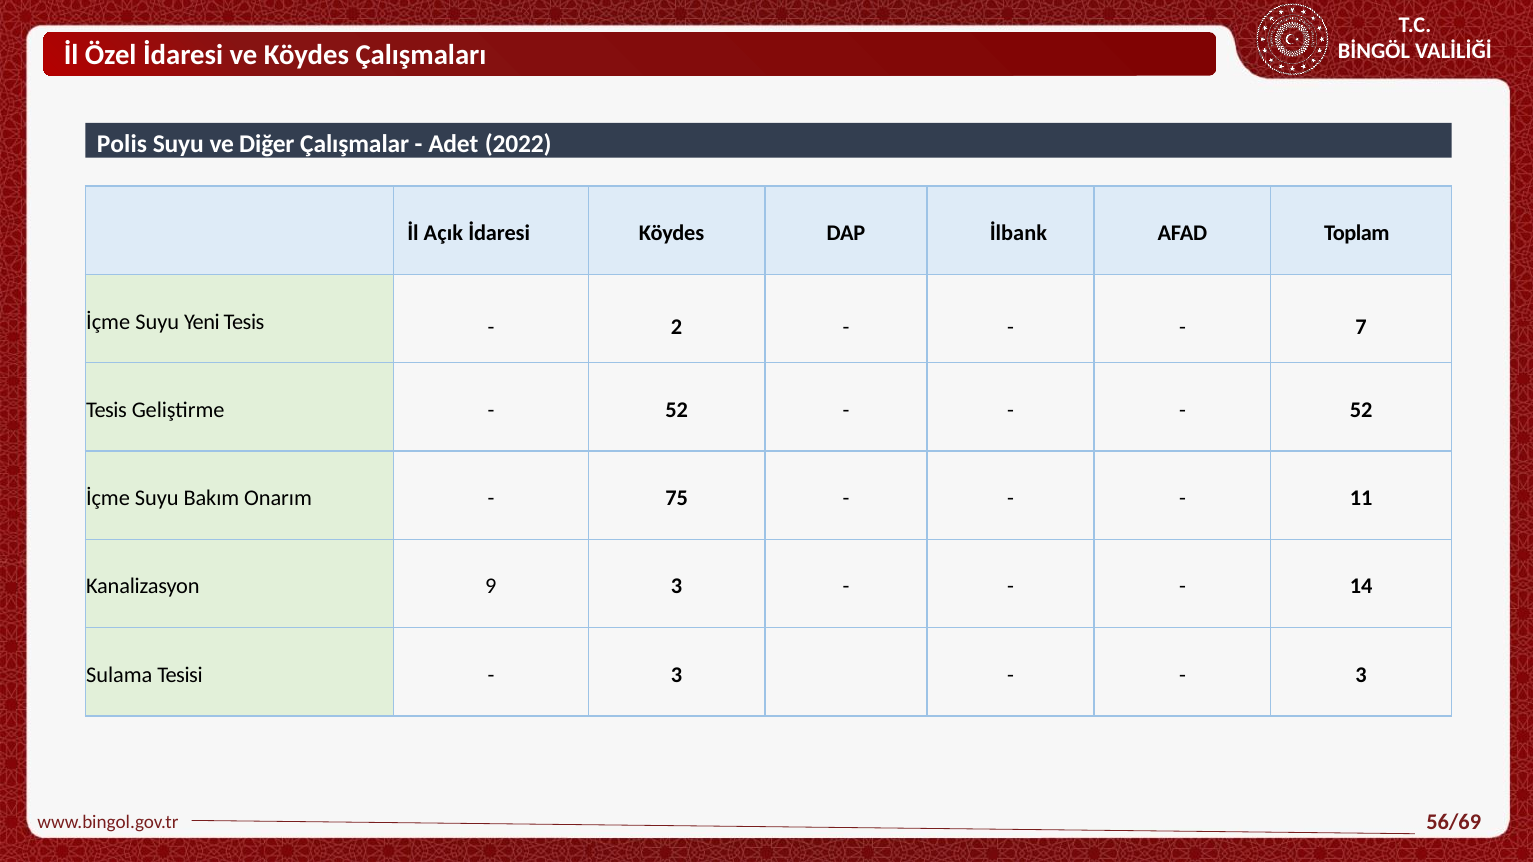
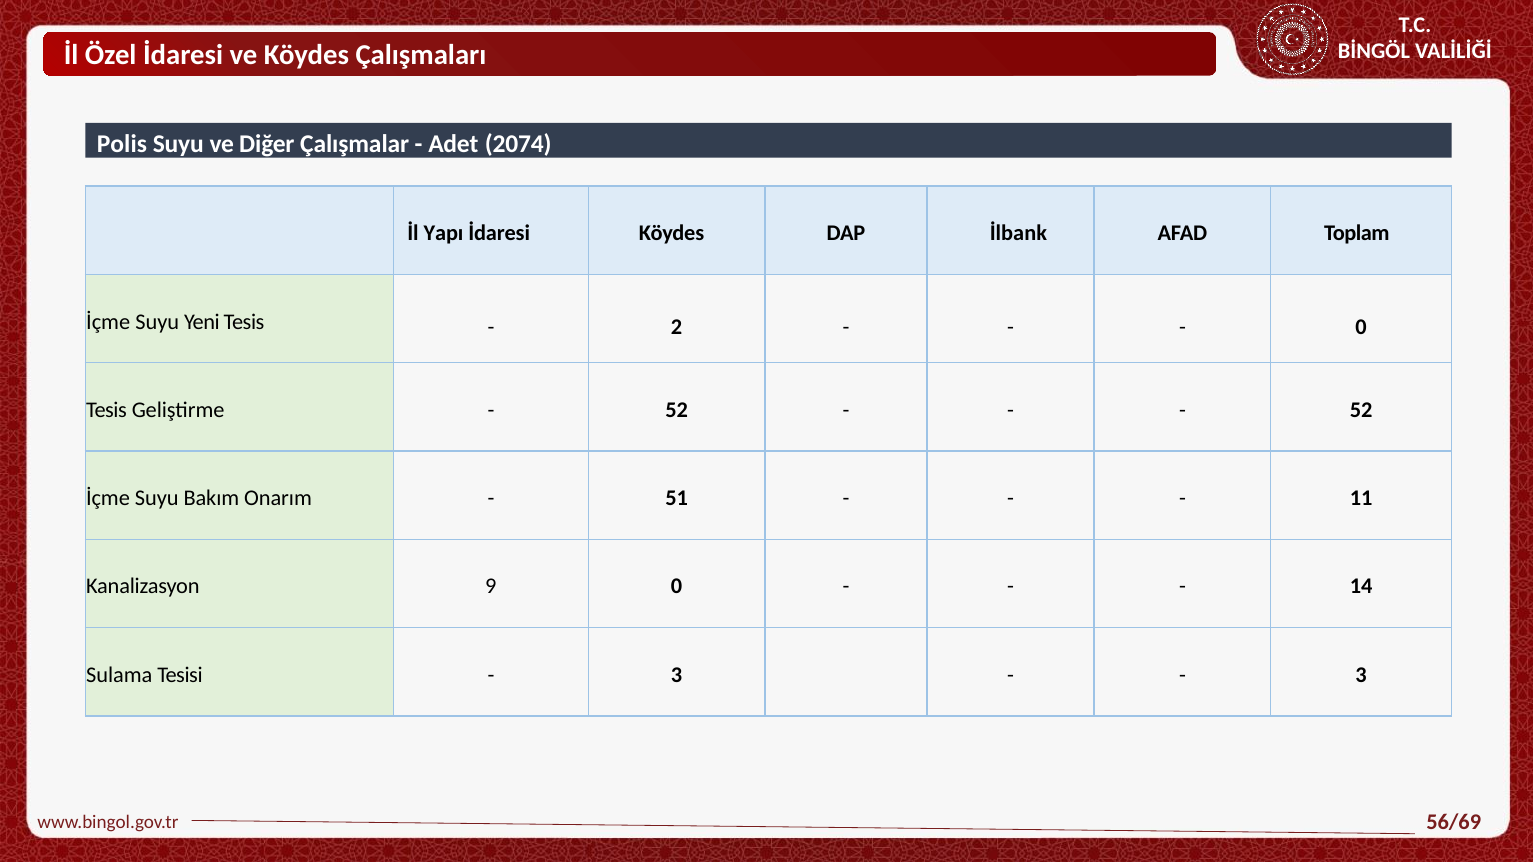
2022: 2022 -> 2074
Açık: Açık -> Yapı
7 at (1361, 327): 7 -> 0
75: 75 -> 51
9 3: 3 -> 0
